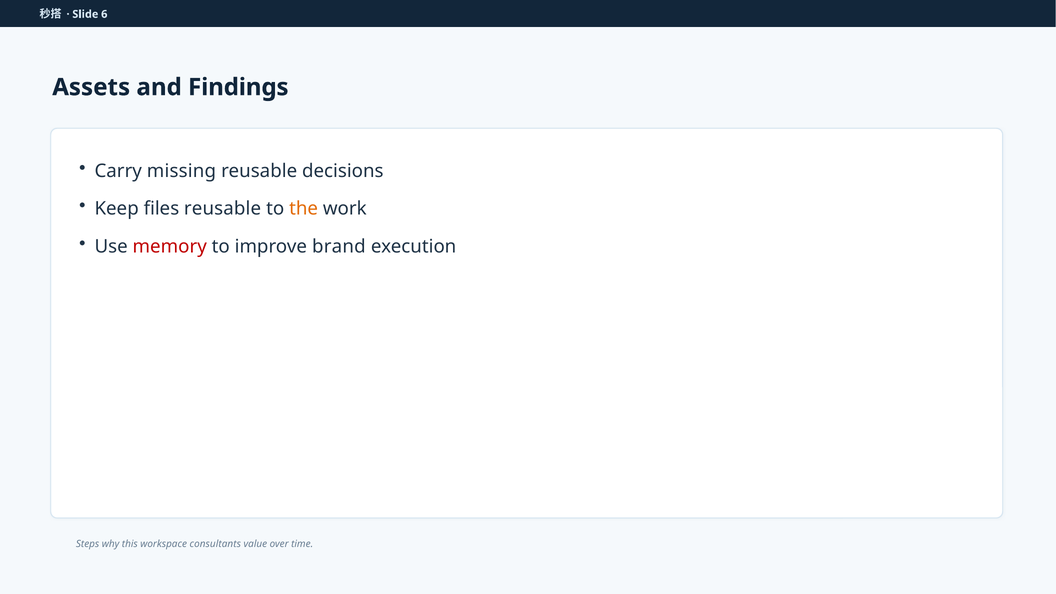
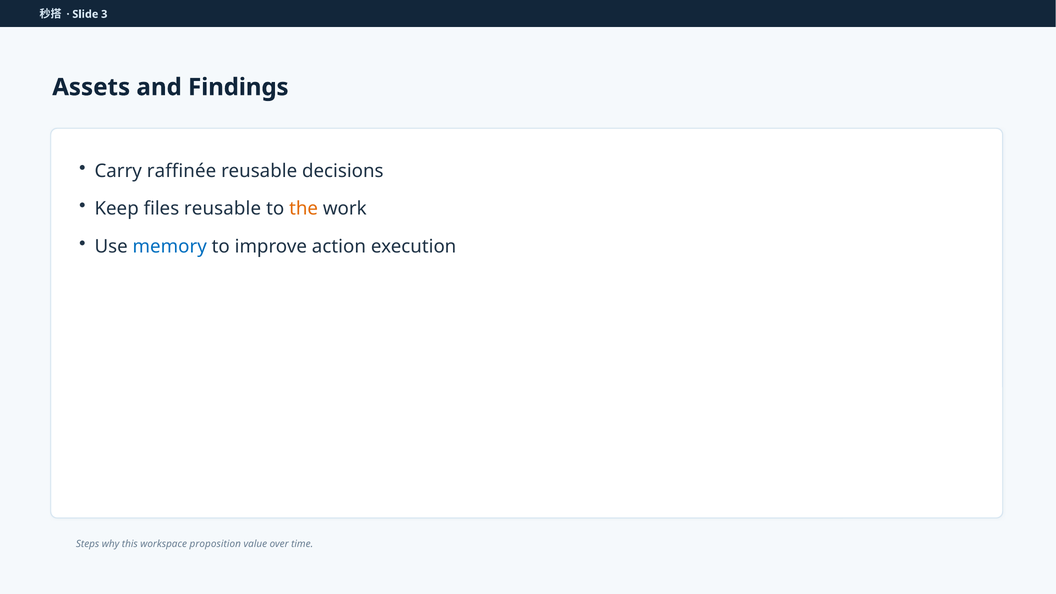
6: 6 -> 3
missing: missing -> raffinée
memory colour: red -> blue
brand: brand -> action
consultants: consultants -> proposition
